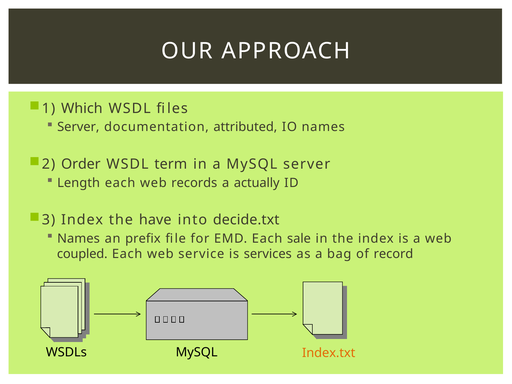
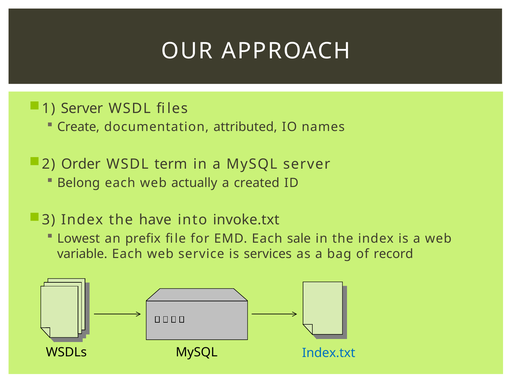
1 Which: Which -> Server
Server at (78, 127): Server -> Create
Length: Length -> Belong
records: records -> actually
actually: actually -> created
decide.txt: decide.txt -> invoke.txt
Names at (79, 239): Names -> Lowest
coupled: coupled -> variable
Index.txt colour: orange -> blue
